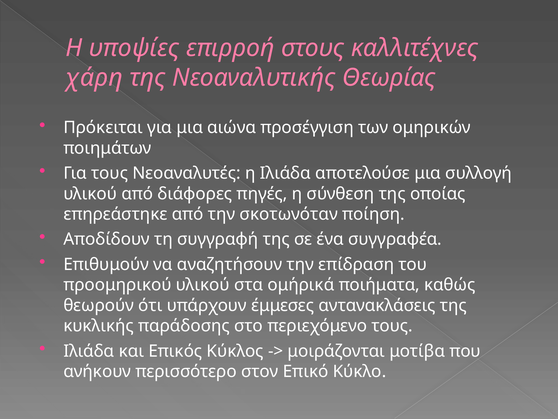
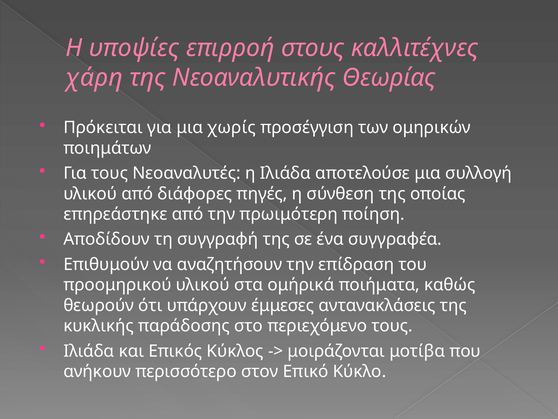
αιώνα: αιώνα -> χωρίς
σκοτωνόταν: σκοτωνόταν -> πρωιμότερη
